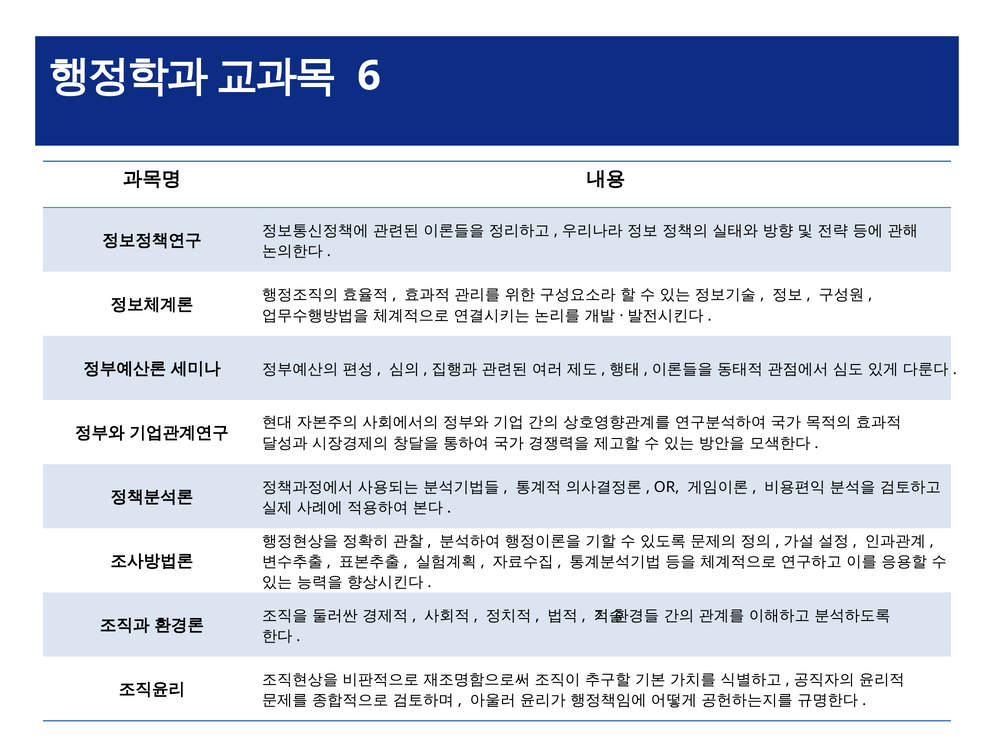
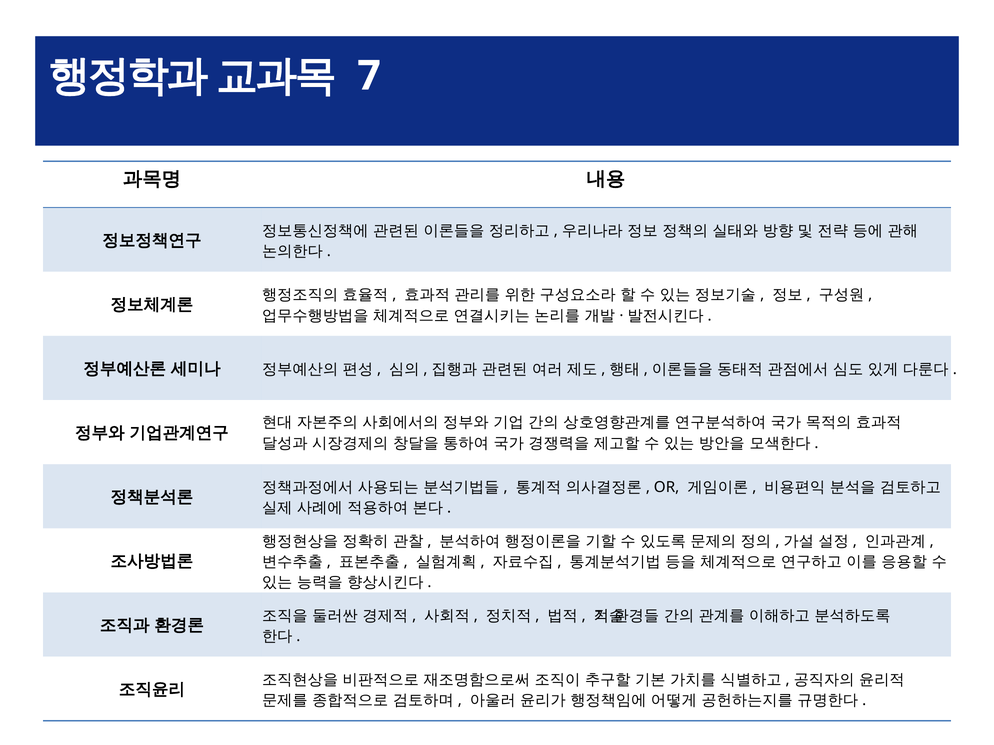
6: 6 -> 7
